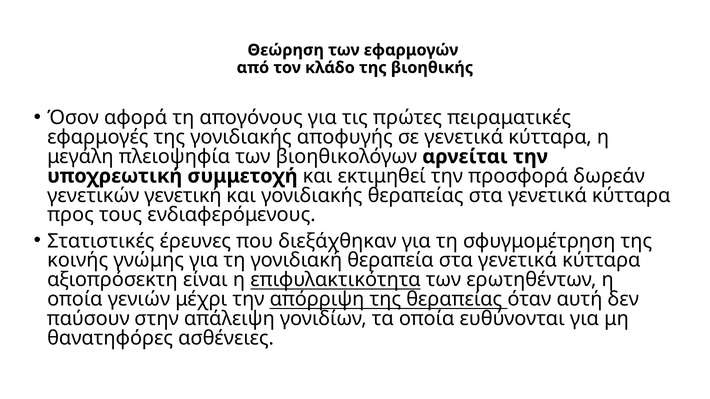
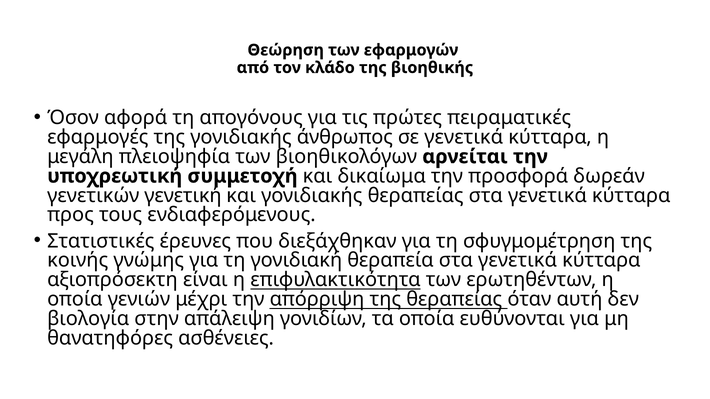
αποφυγής: αποφυγής -> άνθρωπος
εκτιμηθεί: εκτιμηθεί -> δικαίωμα
παύσουν: παύσουν -> βιολογία
